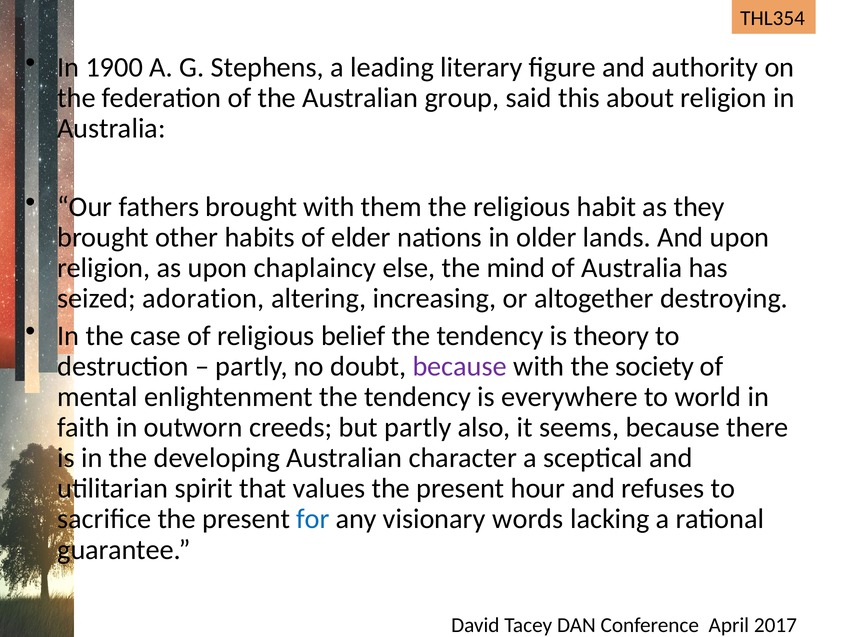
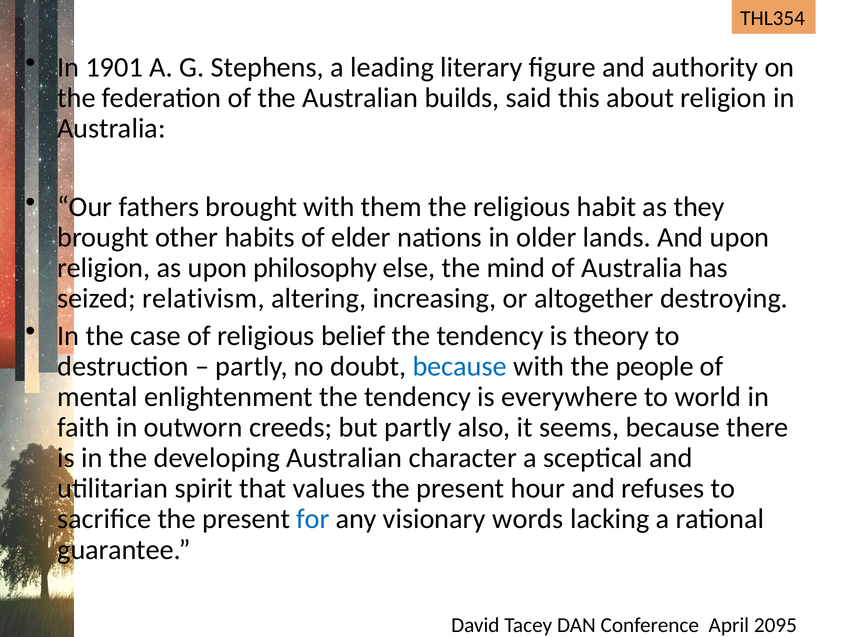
1900: 1900 -> 1901
group: group -> builds
chaplaincy: chaplaincy -> philosophy
adoration: adoration -> relativism
because at (460, 367) colour: purple -> blue
society: society -> people
2017: 2017 -> 2095
